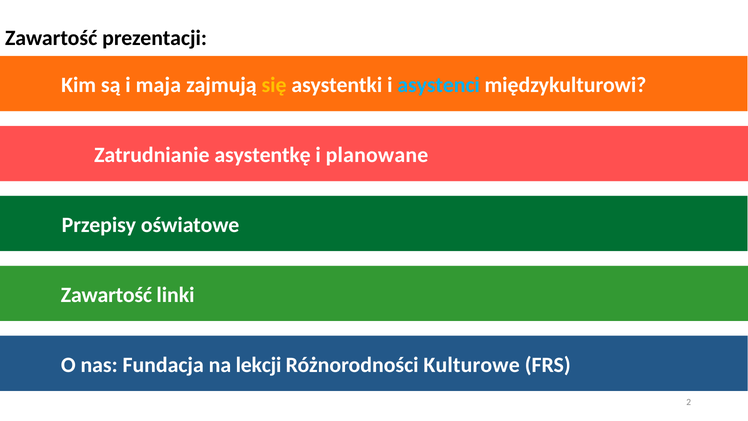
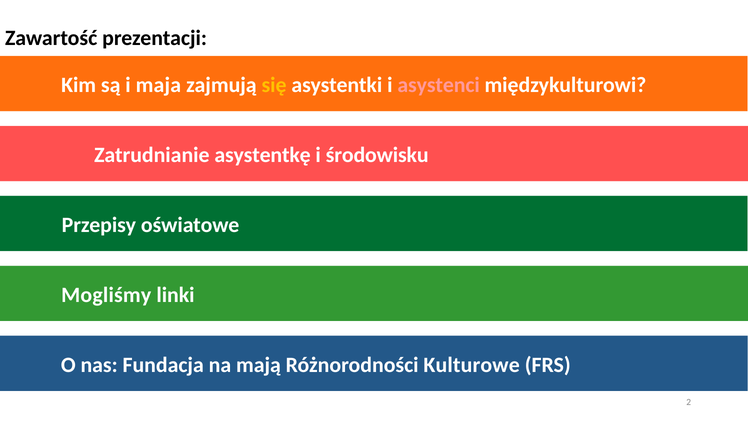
asystenci colour: light blue -> pink
planowane: planowane -> środowisku
Zawartość at (106, 295): Zawartość -> Mogliśmy
lekcji: lekcji -> mają
